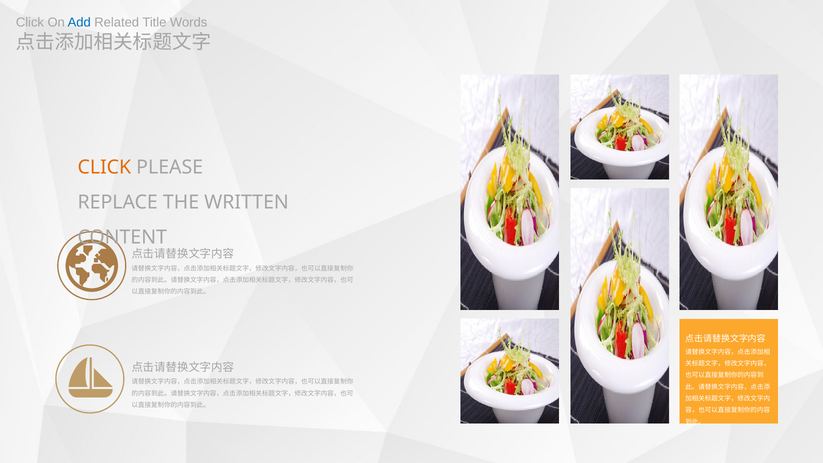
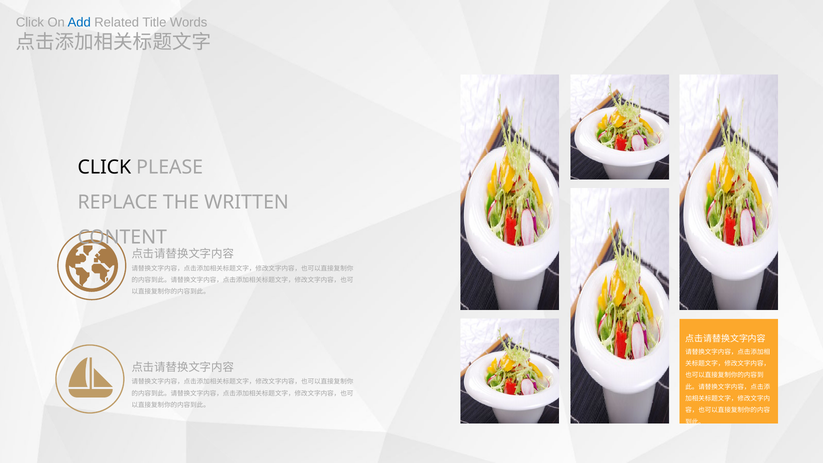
CLICK at (104, 167) colour: orange -> black
